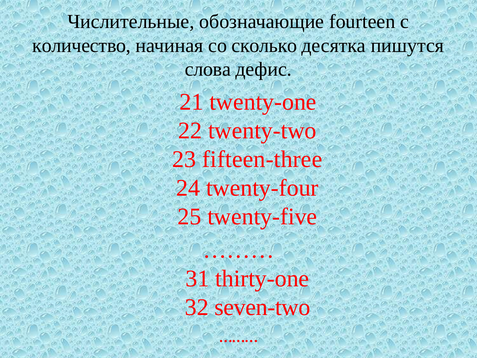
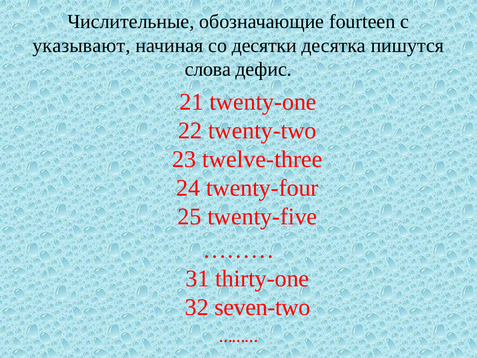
количество: количество -> указывают
сколько: сколько -> десятки
fifteen-three: fifteen-three -> twelve-three
